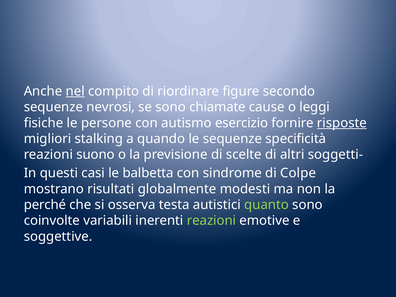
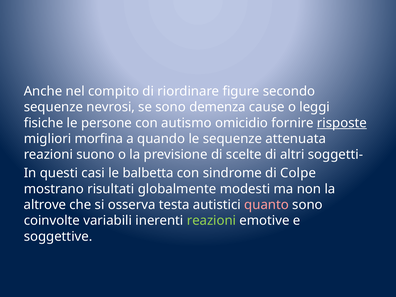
nel underline: present -> none
chiamate: chiamate -> demenza
esercizio: esercizio -> omicidio
stalking: stalking -> morfina
specificità: specificità -> attenuata
perché: perché -> altrove
quanto colour: light green -> pink
